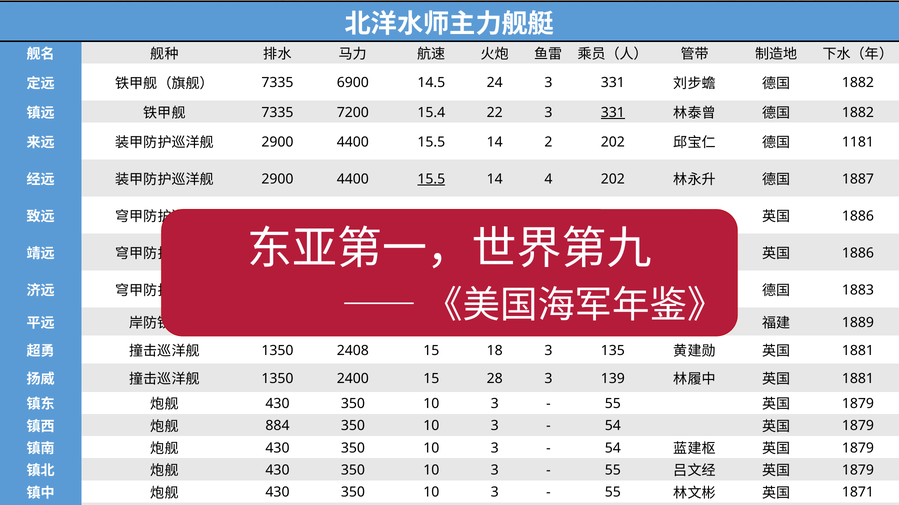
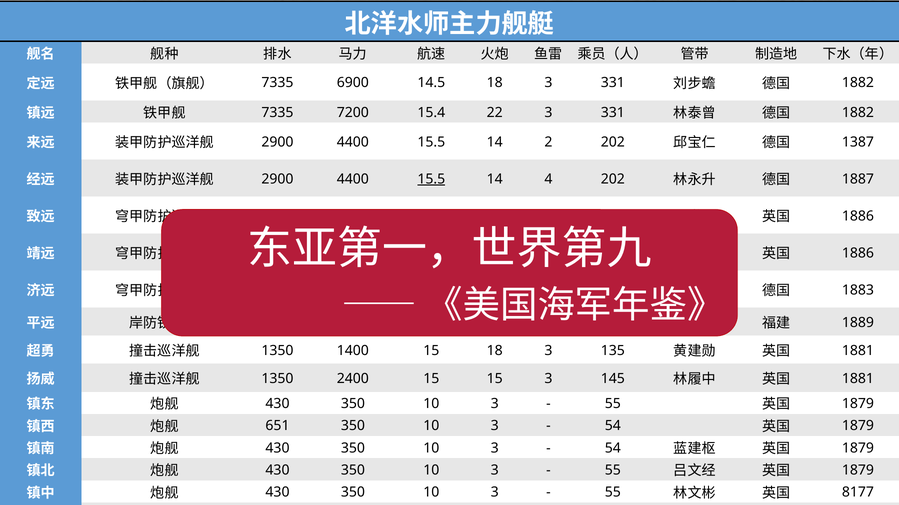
14.5 24: 24 -> 18
331 at (613, 113) underline: present -> none
1181: 1181 -> 1387
2408: 2408 -> 1400
15 28: 28 -> 15
3 139: 139 -> 145
884: 884 -> 651
1871: 1871 -> 8177
